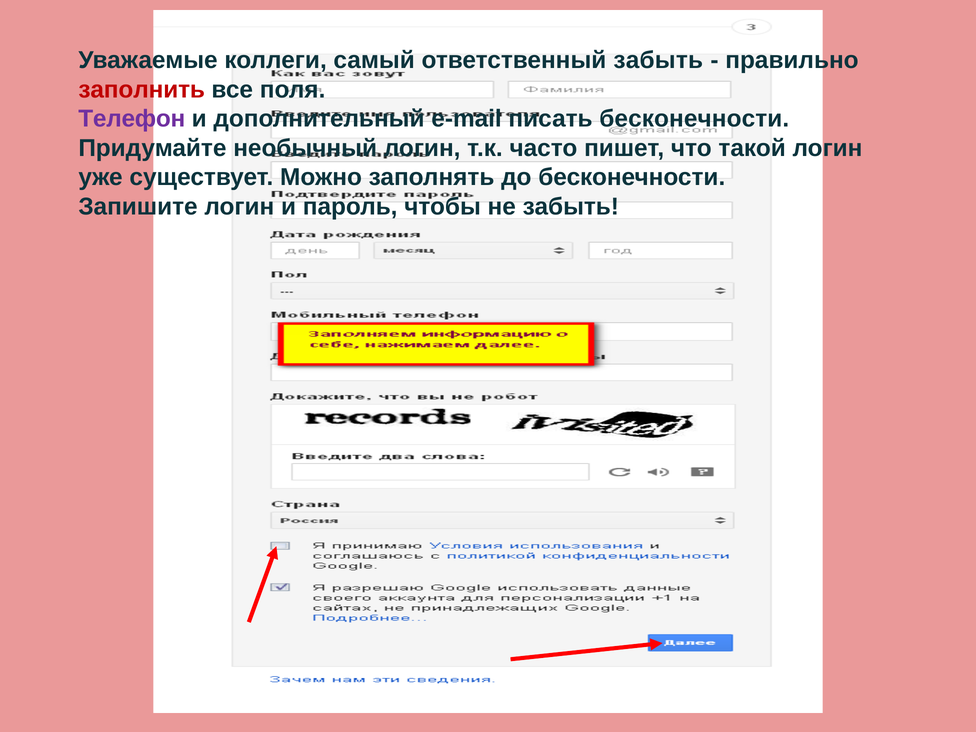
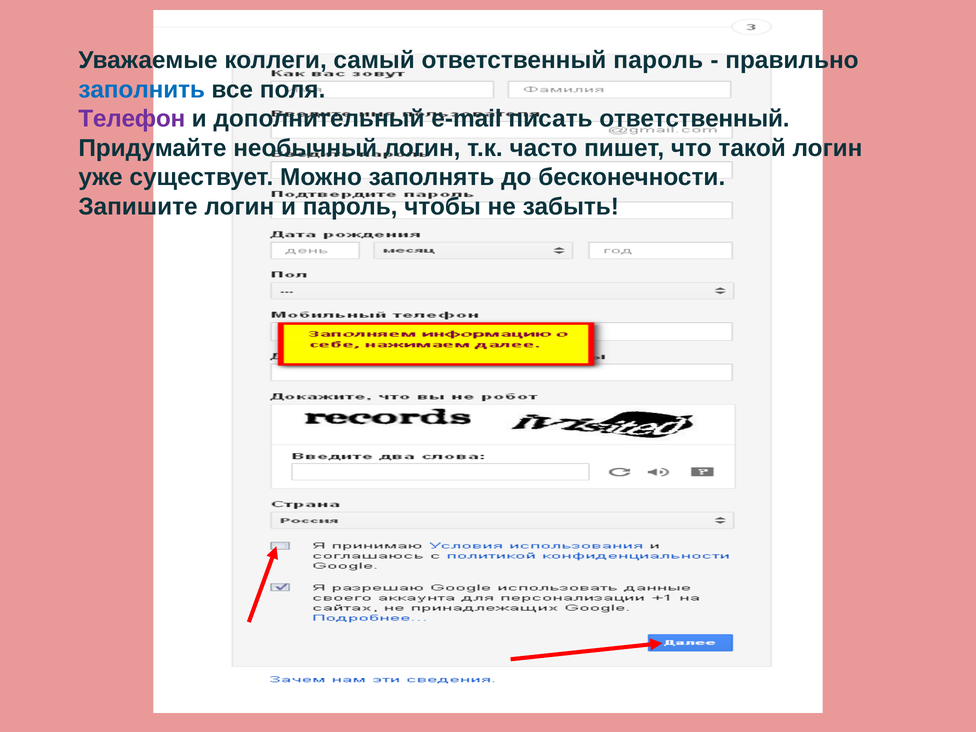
ответственный забыть: забыть -> пароль
заполнить colour: red -> blue
писать бесконечности: бесконечности -> ответственный
